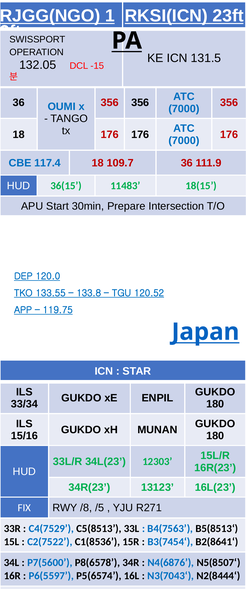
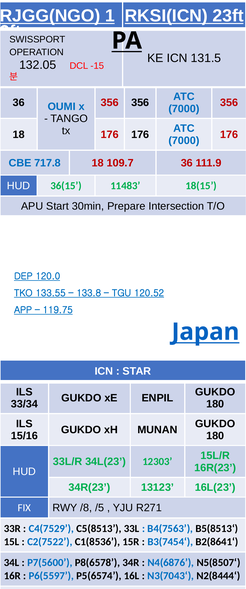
117.4: 117.4 -> 717.8
